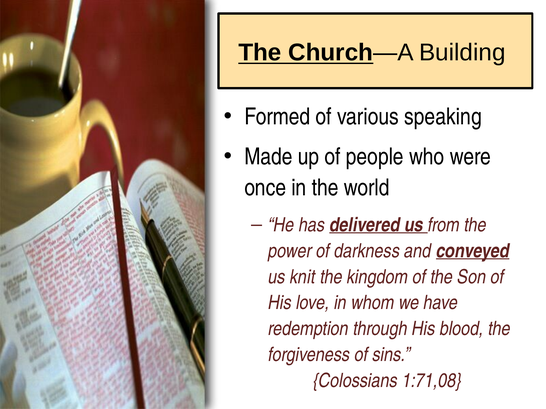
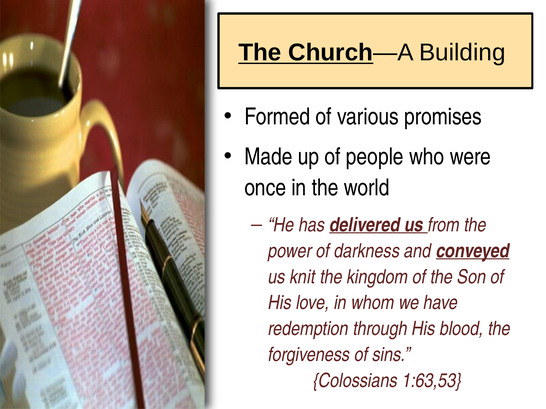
speaking: speaking -> promises
1:71,08: 1:71,08 -> 1:63,53
